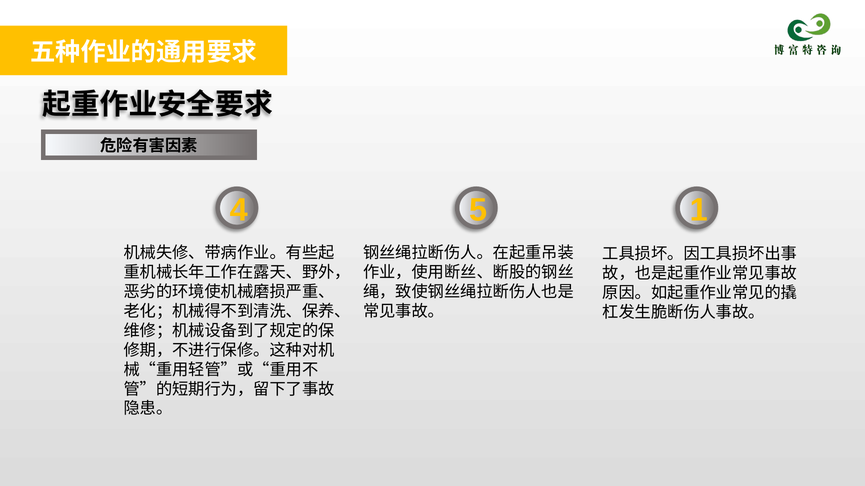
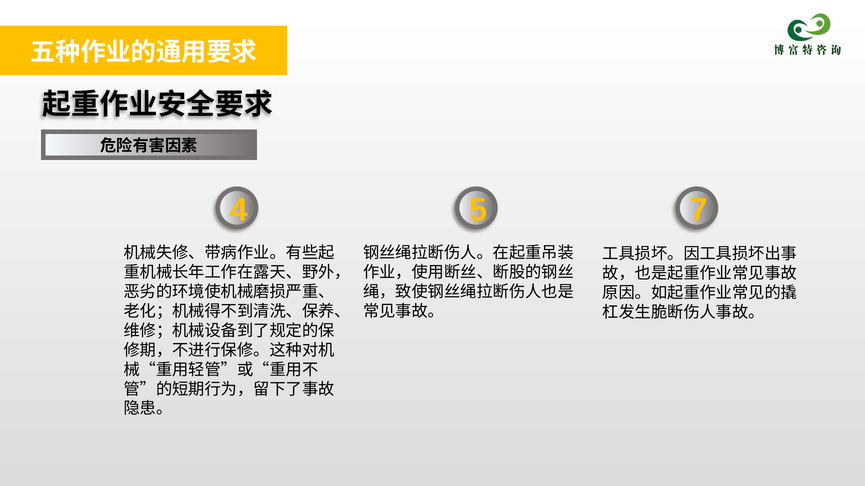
1: 1 -> 7
